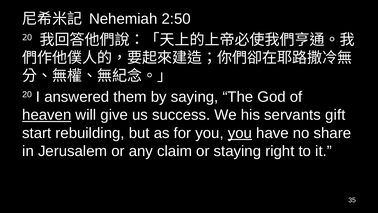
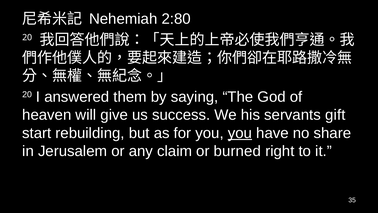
2:50: 2:50 -> 2:80
heaven underline: present -> none
staying: staying -> burned
